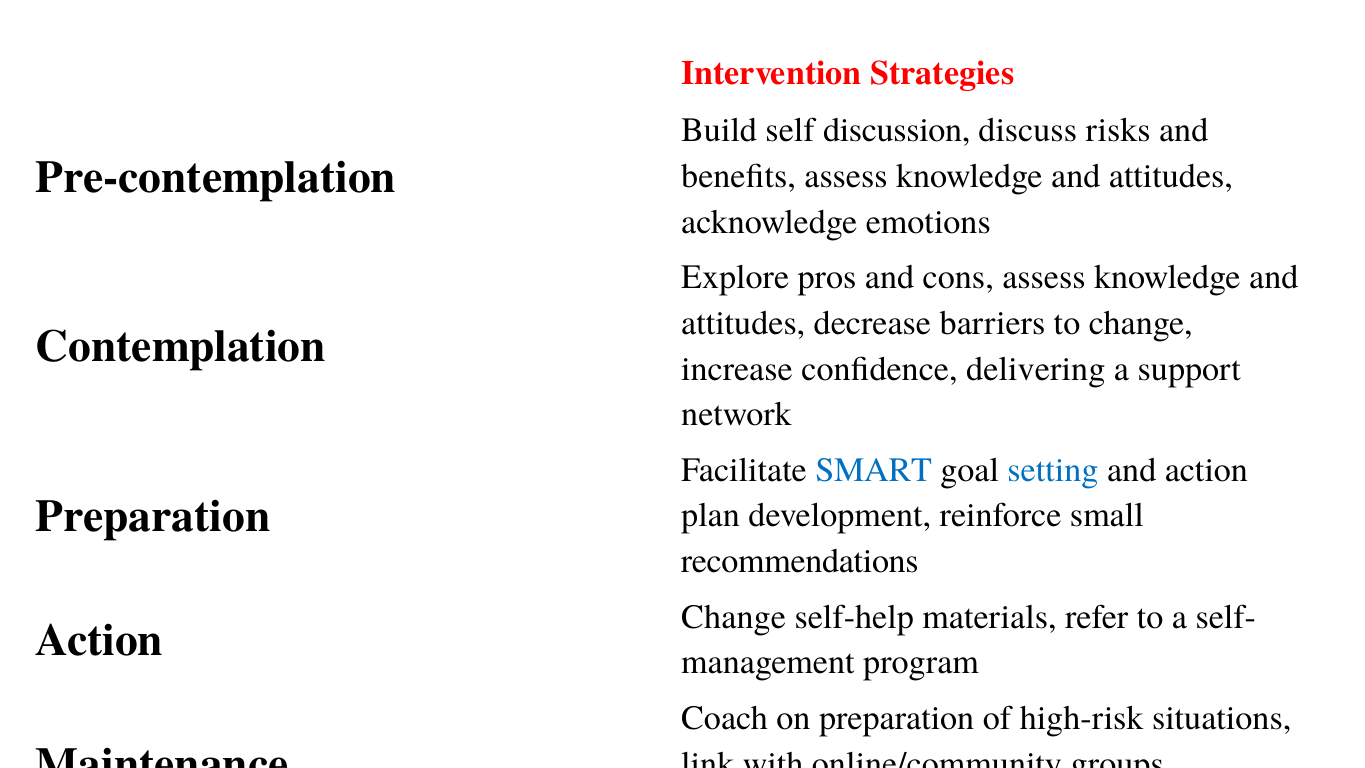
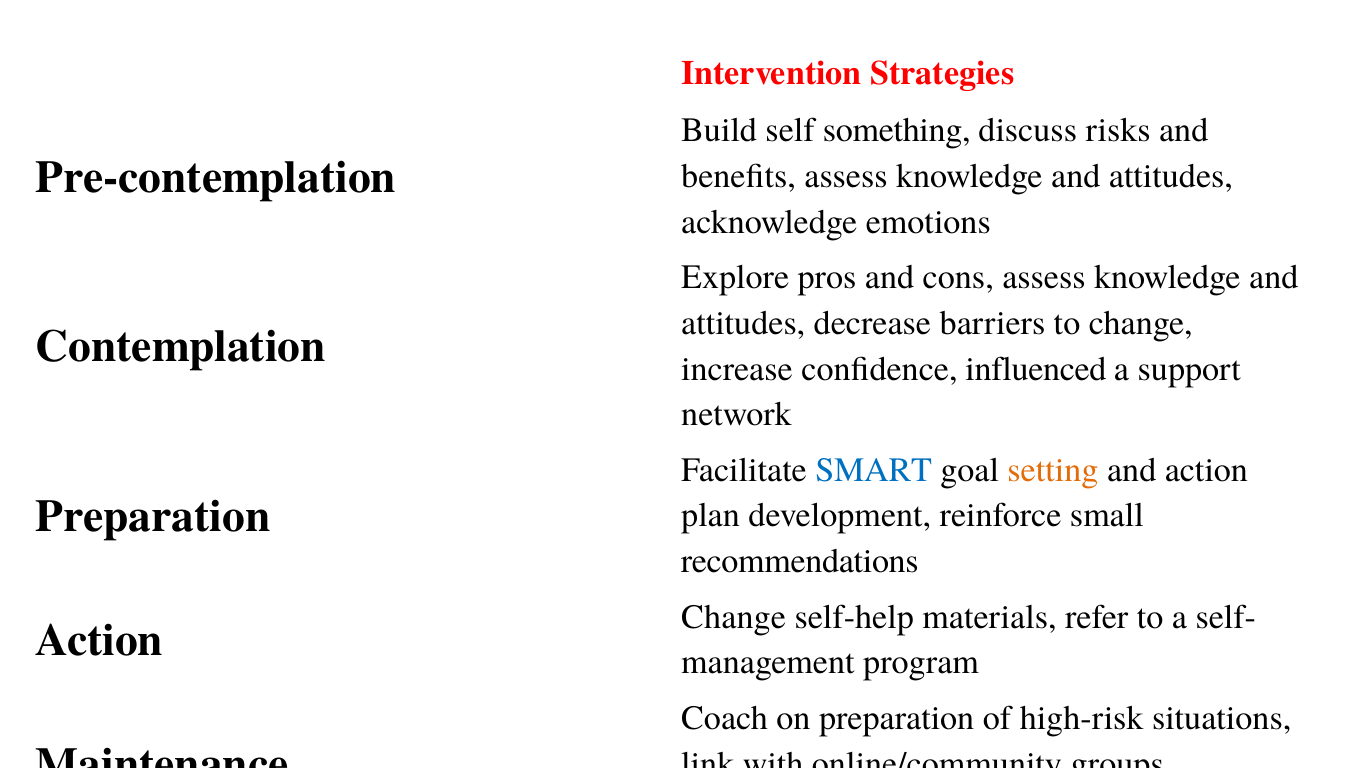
discussion: discussion -> something
delivering: delivering -> influenced
setting colour: blue -> orange
